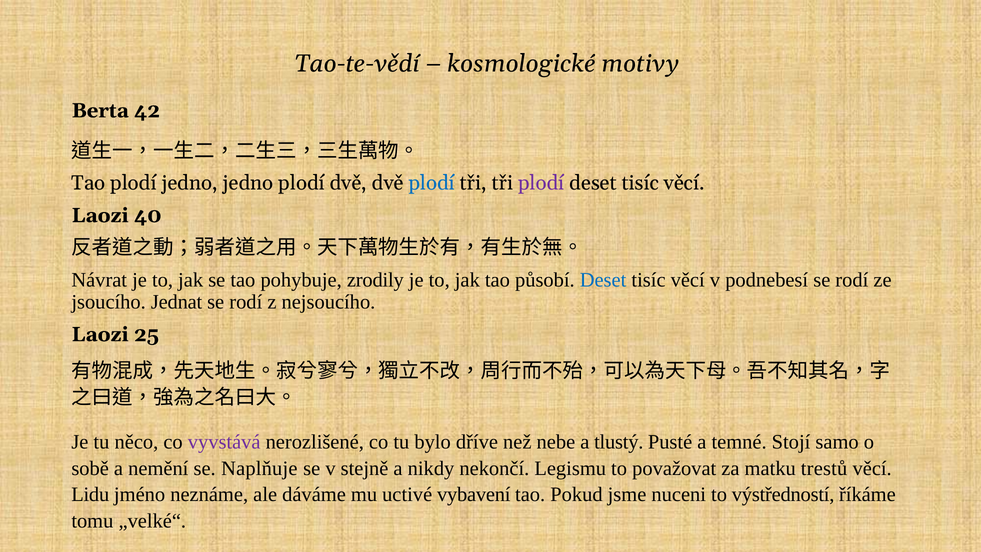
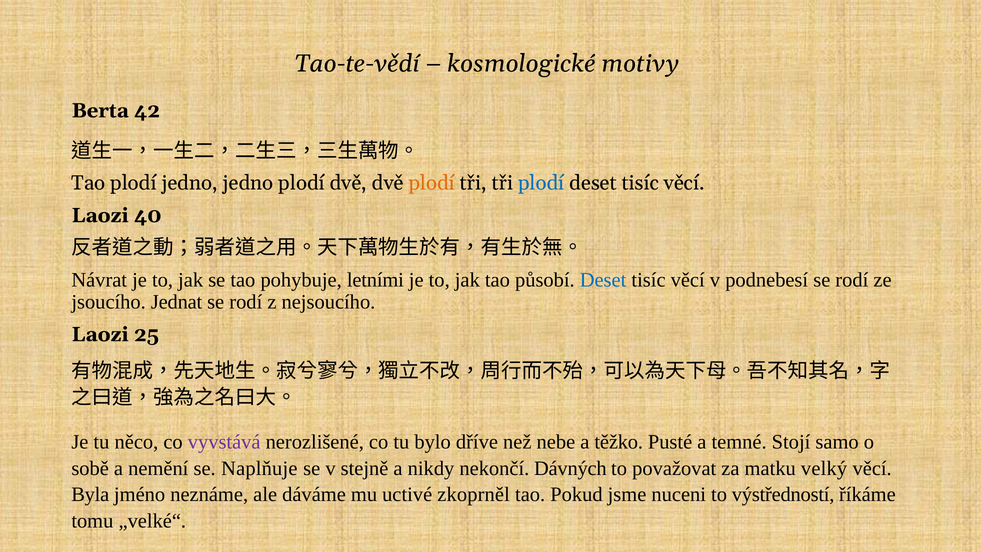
plodí at (432, 183) colour: blue -> orange
plodí at (541, 183) colour: purple -> blue
zrodily: zrodily -> letními
tlustý: tlustý -> těžko
Legismu: Legismu -> Dávných
trestů: trestů -> velký
Lidu: Lidu -> Byla
vybavení: vybavení -> zkoprněl
